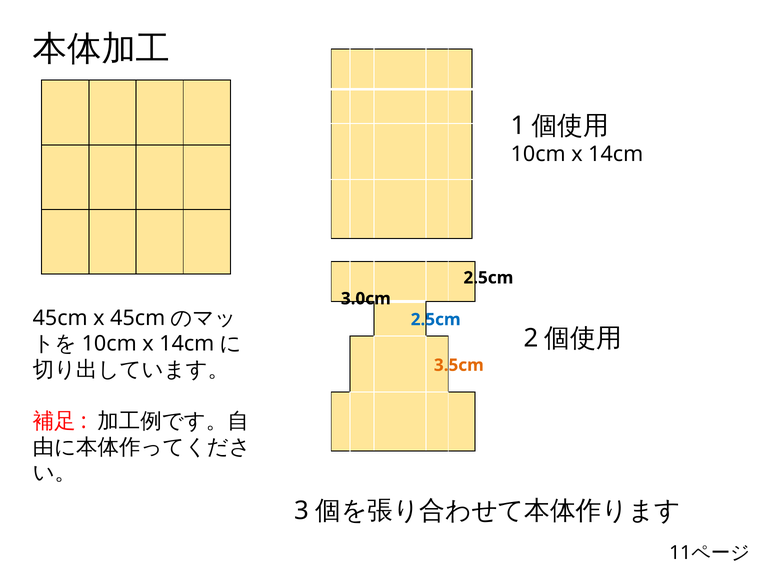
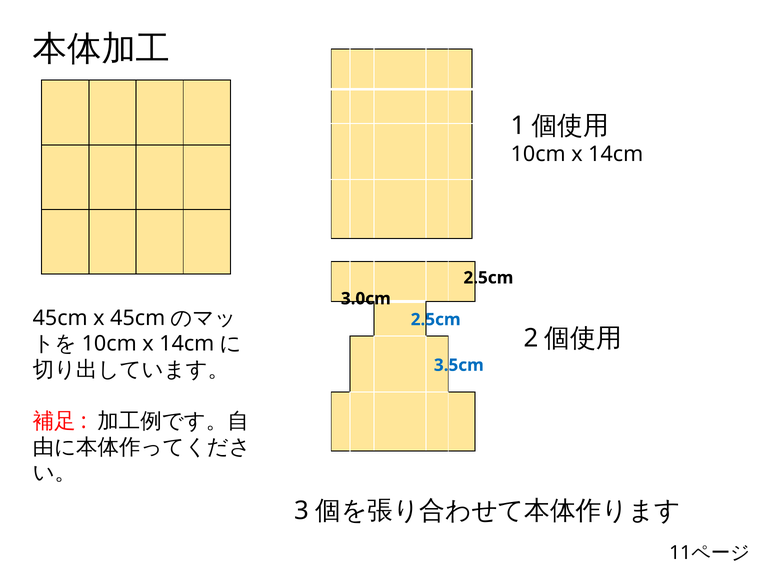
3.5cm colour: orange -> blue
